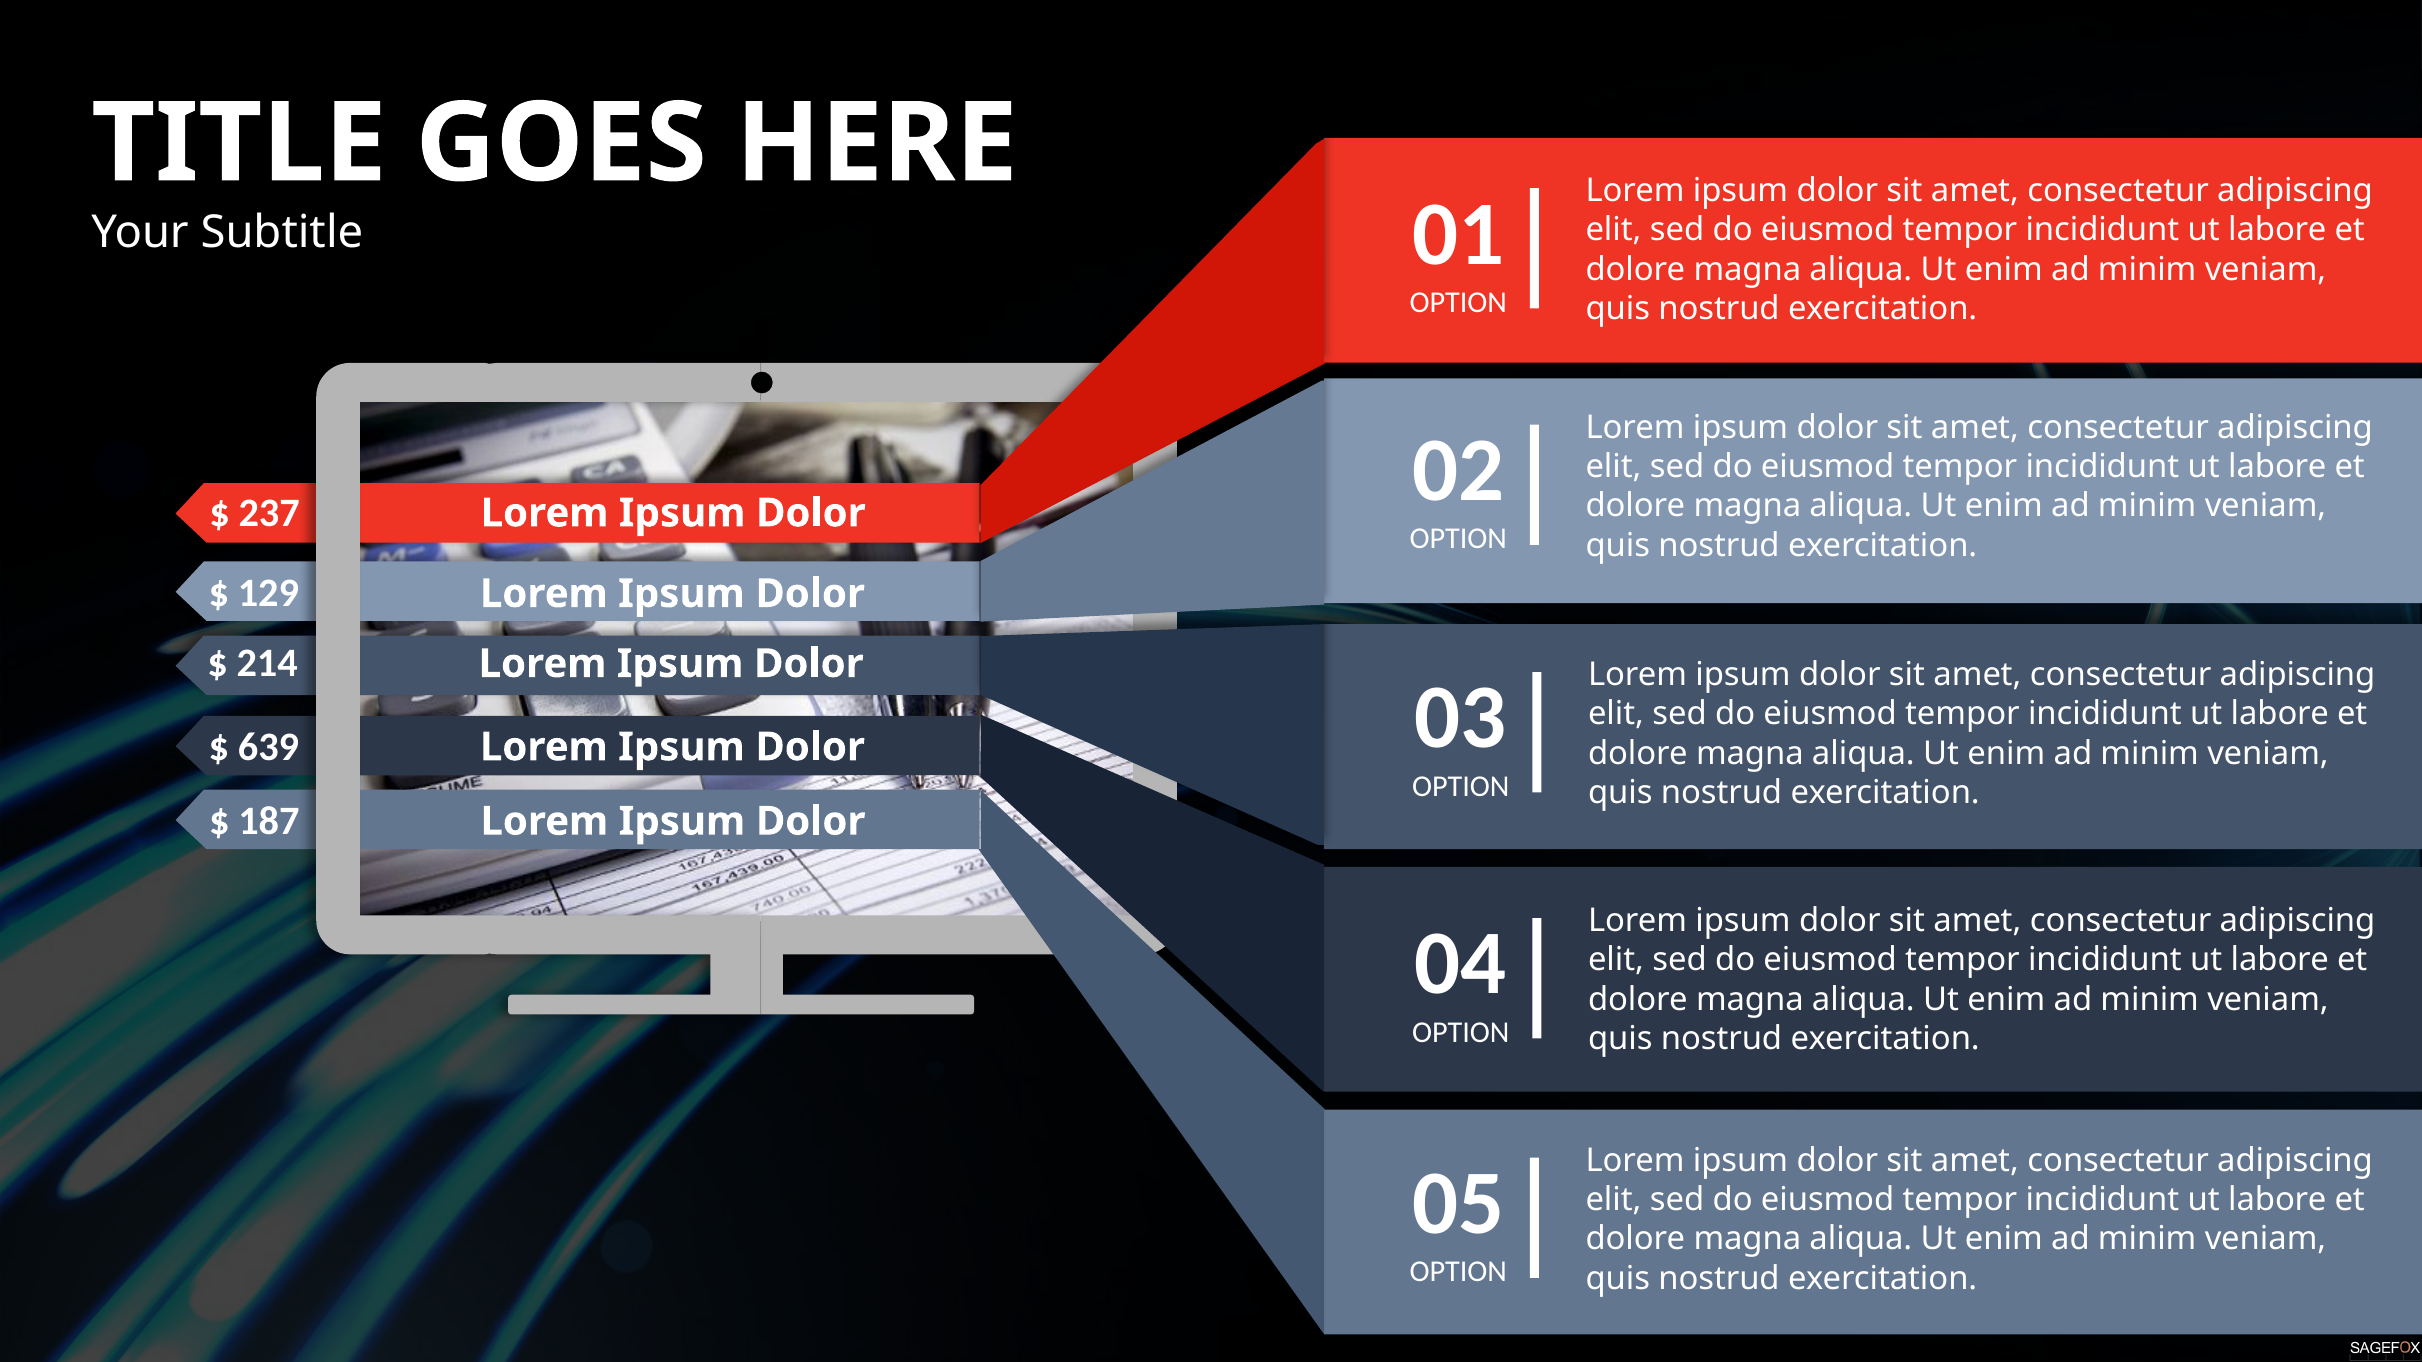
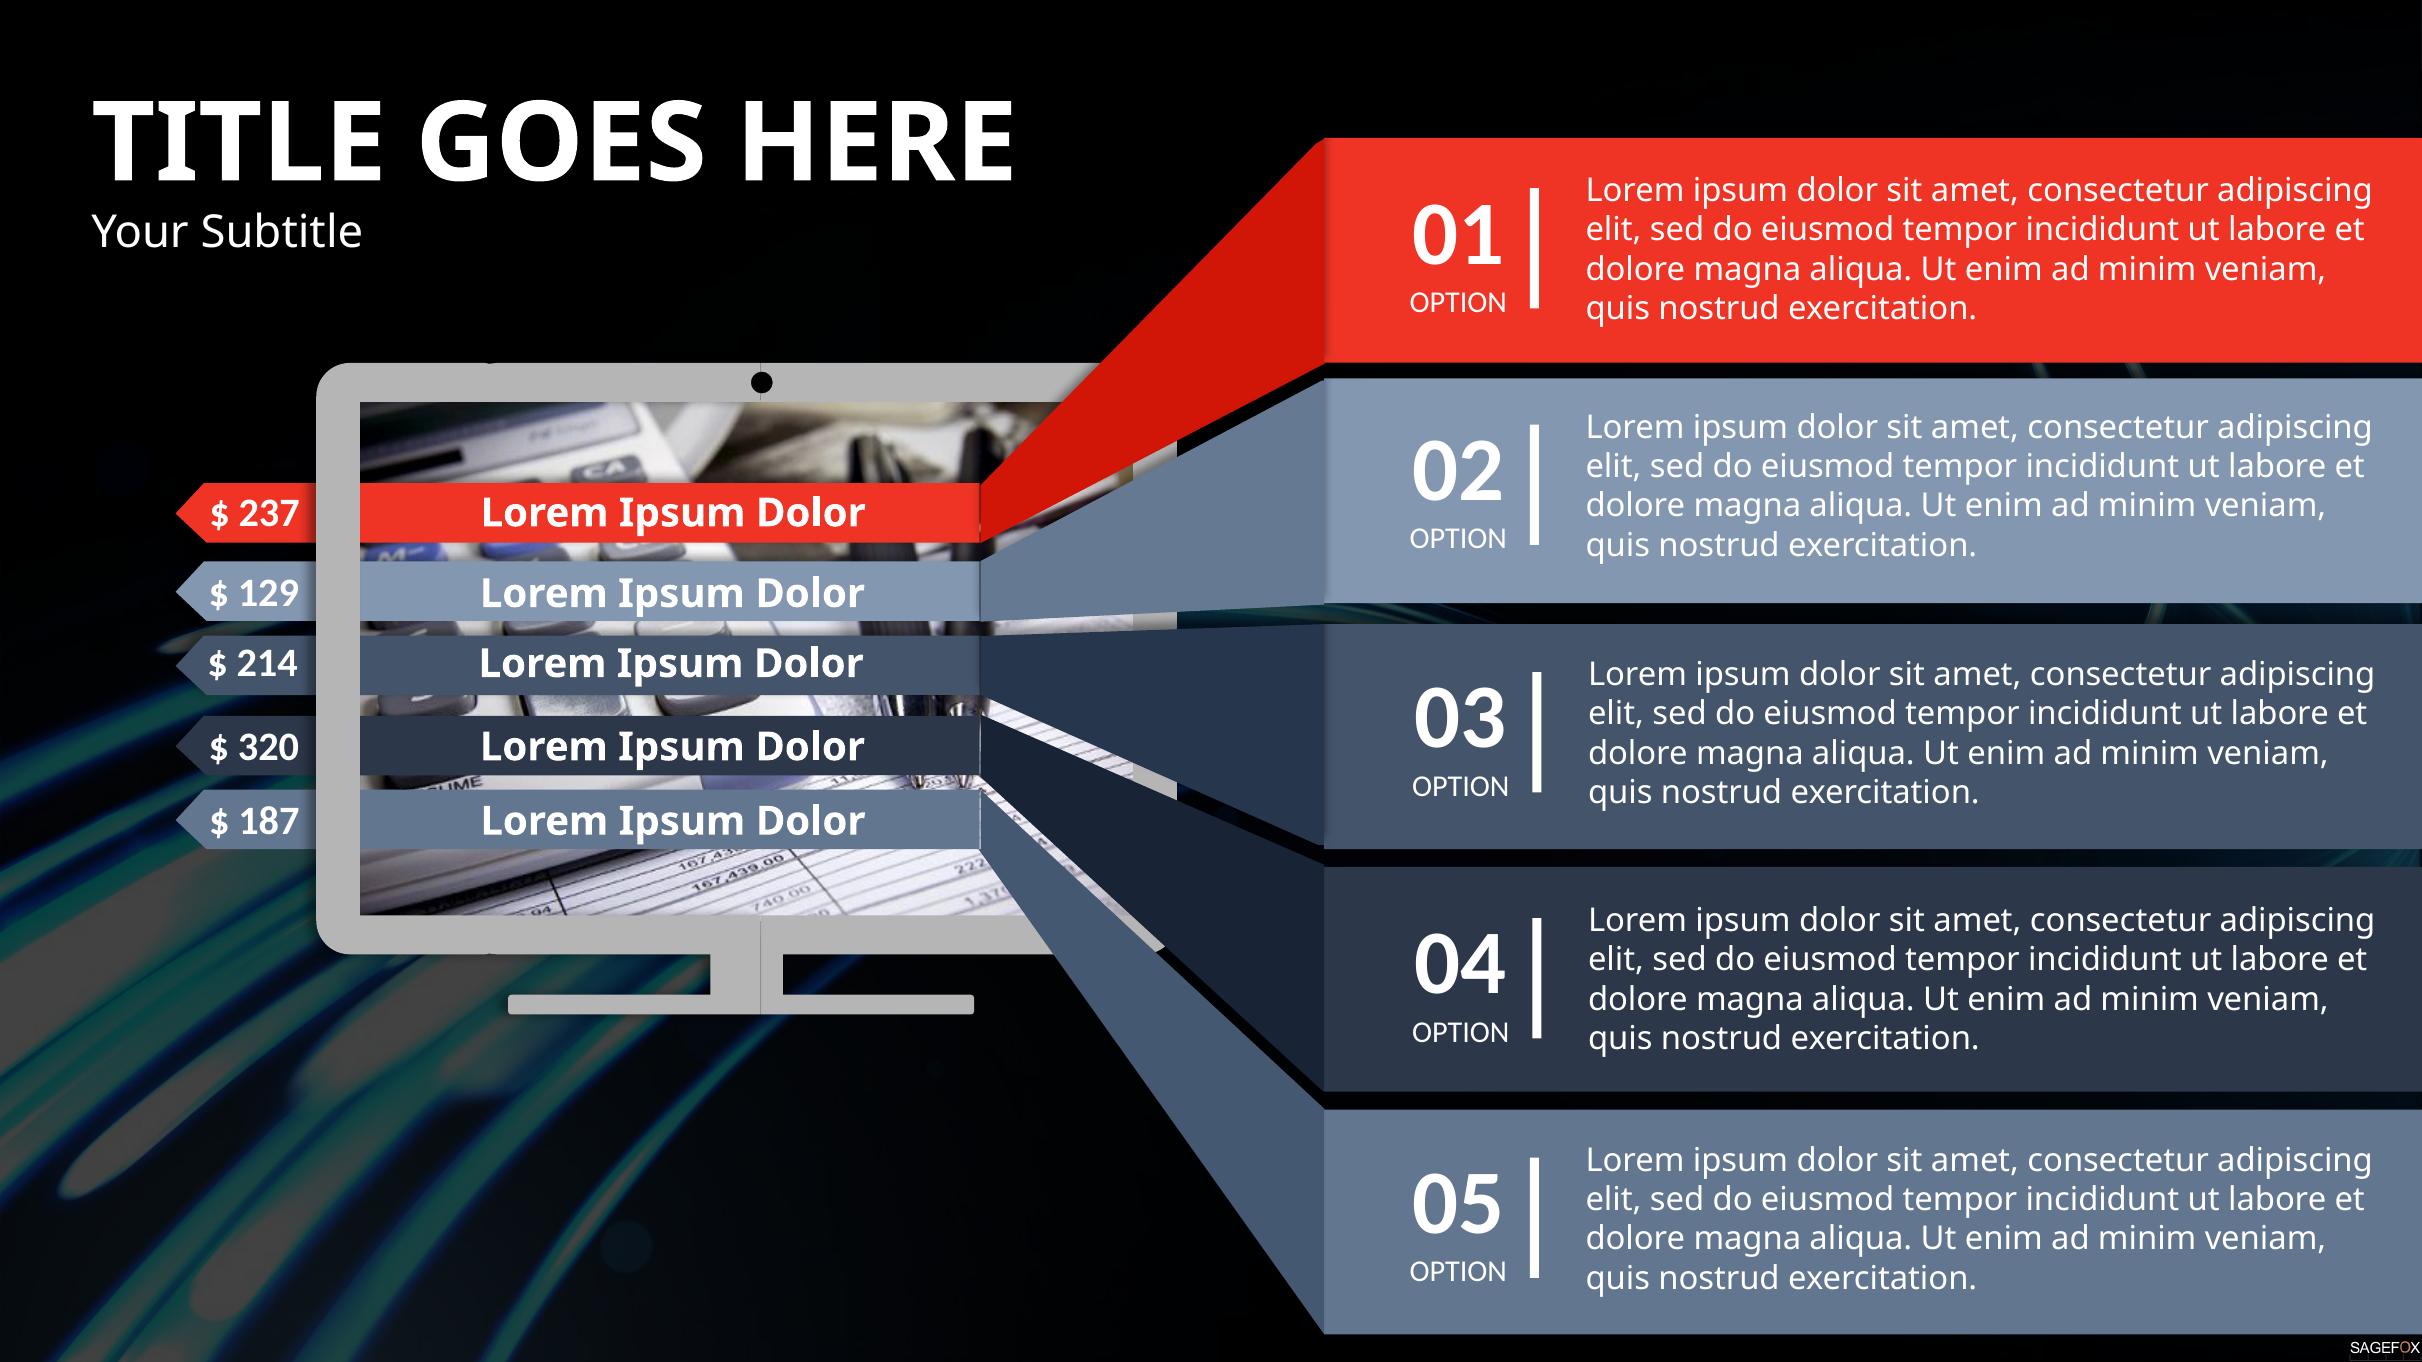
639: 639 -> 320
